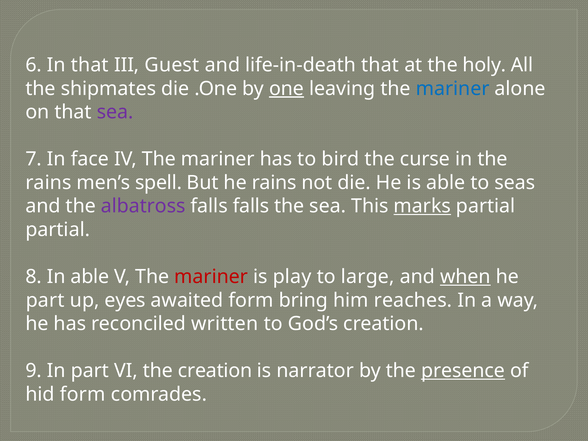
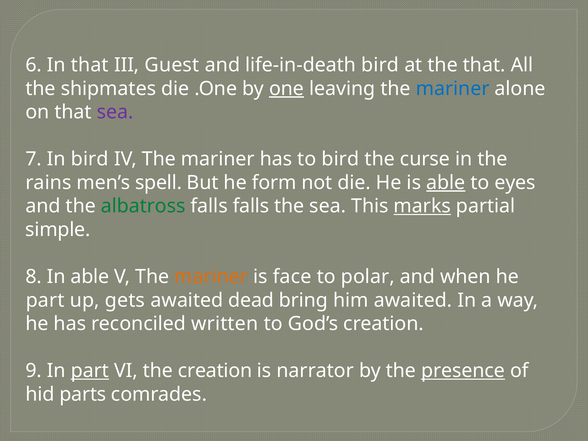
life-in-death that: that -> bird
the holy: holy -> that
In face: face -> bird
he rains: rains -> form
able at (446, 183) underline: none -> present
seas: seas -> eyes
albatross colour: purple -> green
partial at (58, 230): partial -> simple
mariner at (211, 277) colour: red -> orange
play: play -> face
large: large -> polar
when underline: present -> none
eyes: eyes -> gets
awaited form: form -> dead
him reaches: reaches -> awaited
part at (90, 371) underline: none -> present
hid form: form -> parts
